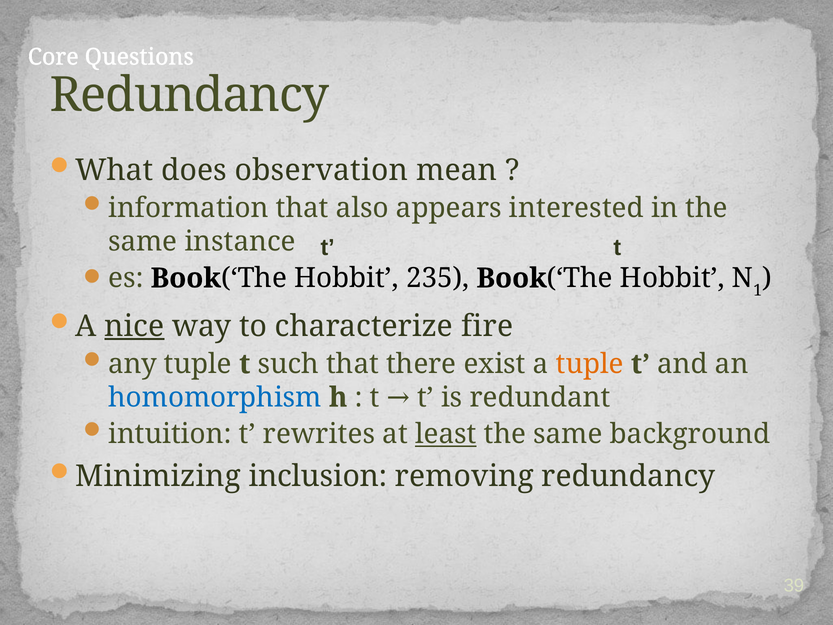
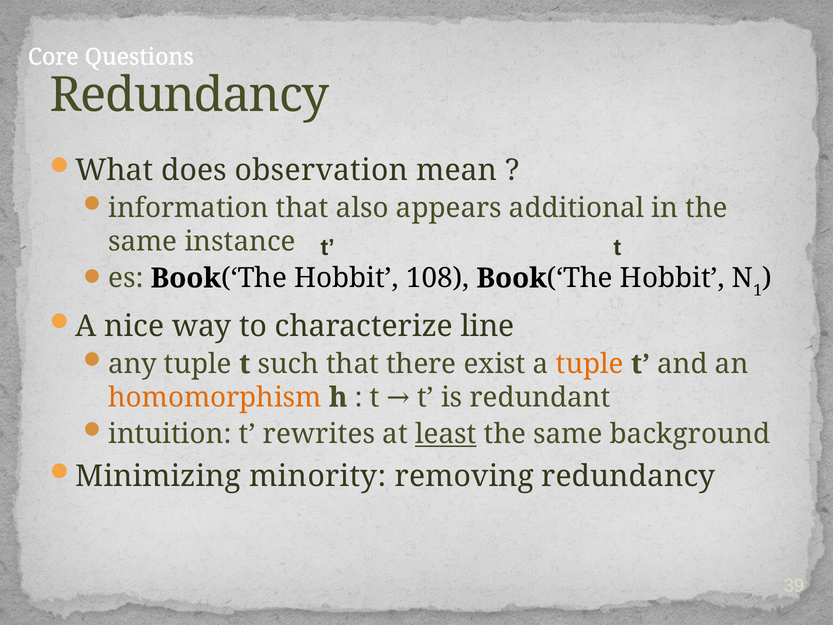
interested: interested -> additional
235: 235 -> 108
nice underline: present -> none
fire: fire -> line
homomorphism colour: blue -> orange
inclusion: inclusion -> minority
